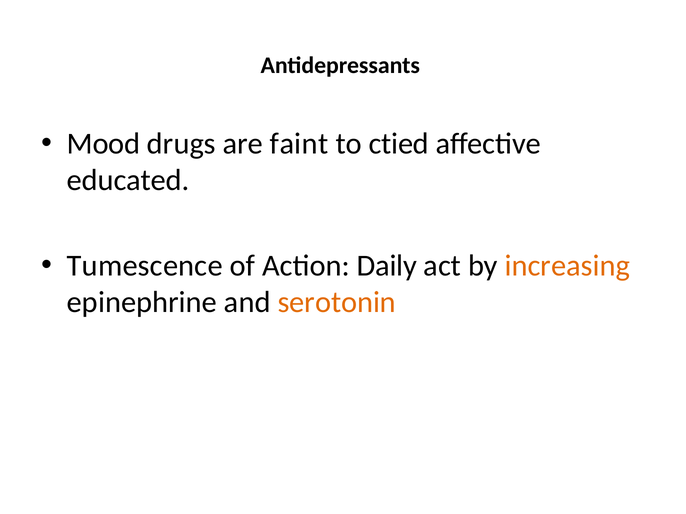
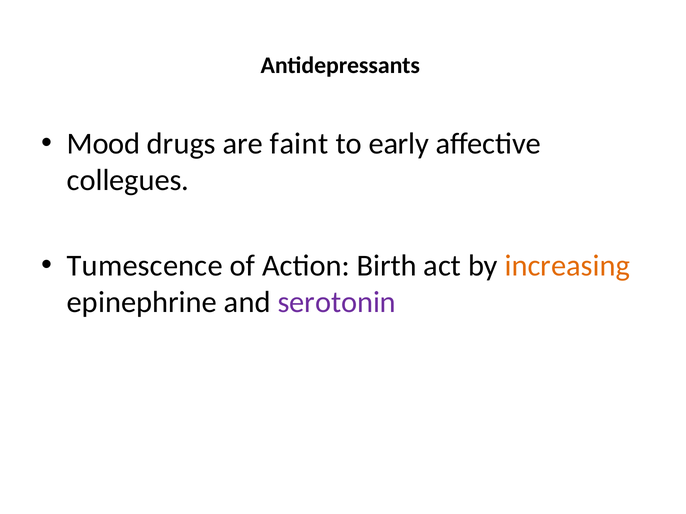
ctied: ctied -> early
educated: educated -> collegues
Daily: Daily -> Birth
serotonin colour: orange -> purple
